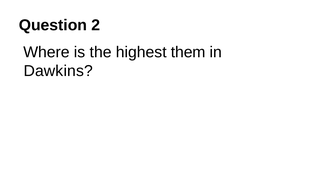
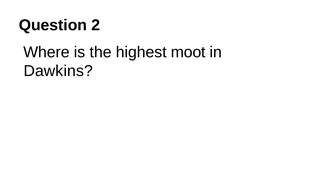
them: them -> moot
